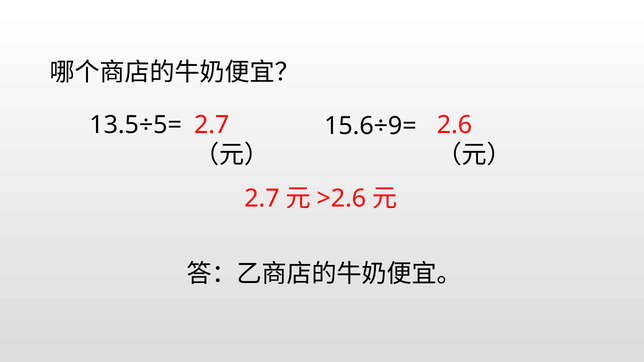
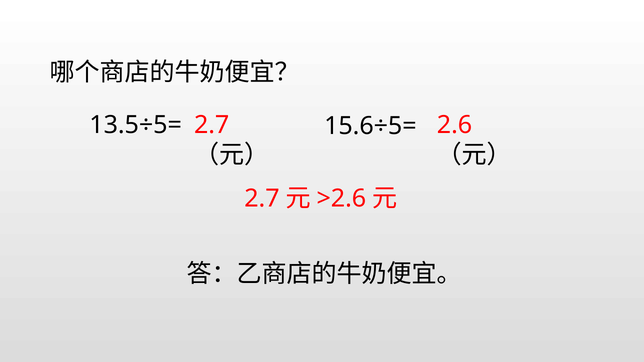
15.6÷9=: 15.6÷9= -> 15.6÷5=
